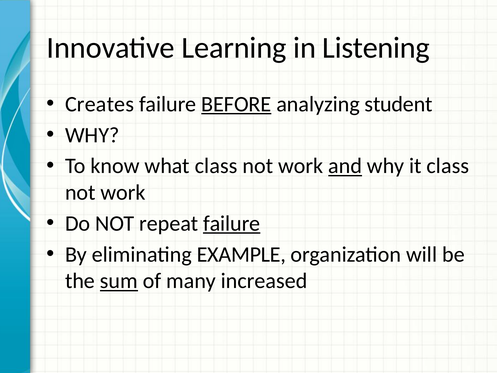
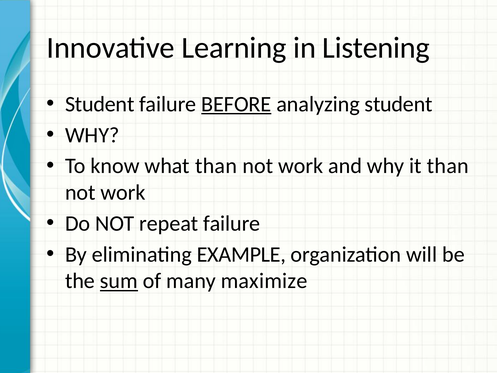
Creates at (100, 104): Creates -> Student
what class: class -> than
and underline: present -> none
it class: class -> than
failure at (232, 223) underline: present -> none
increased: increased -> maximize
